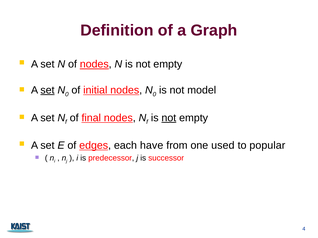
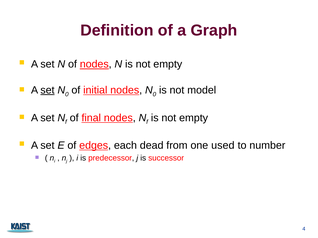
not at (169, 118) underline: present -> none
have: have -> dead
popular: popular -> number
